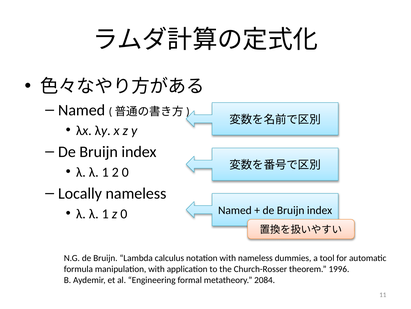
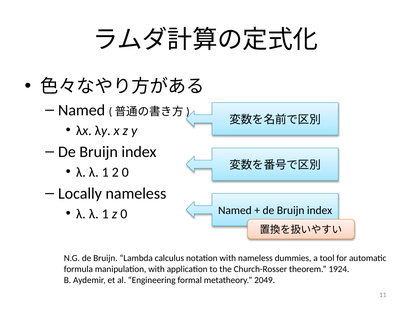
1996: 1996 -> 1924
2084: 2084 -> 2049
